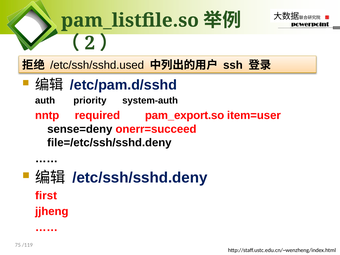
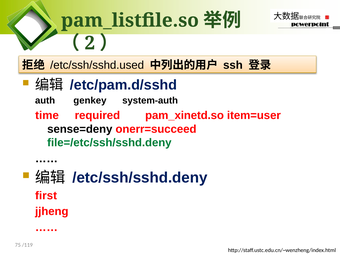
priority: priority -> genkey
nntp: nntp -> time
pam_export.so: pam_export.so -> pam_xinetd.so
file=/etc/ssh/sshd.deny colour: black -> green
